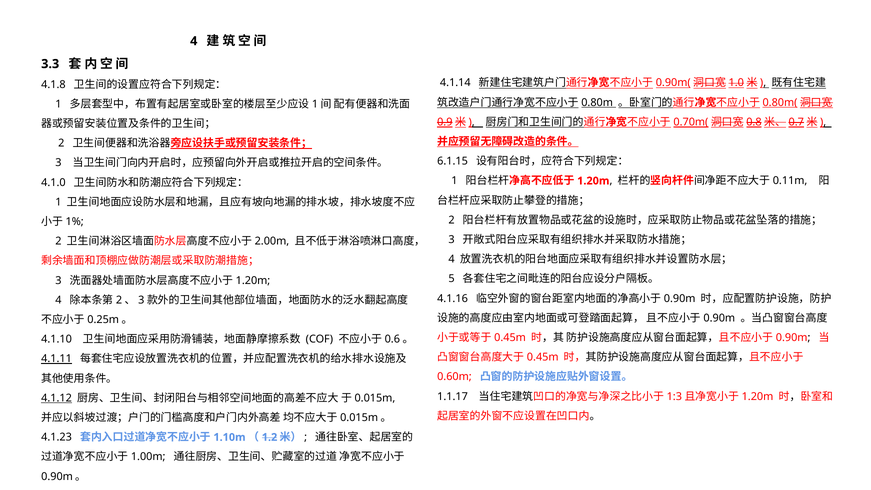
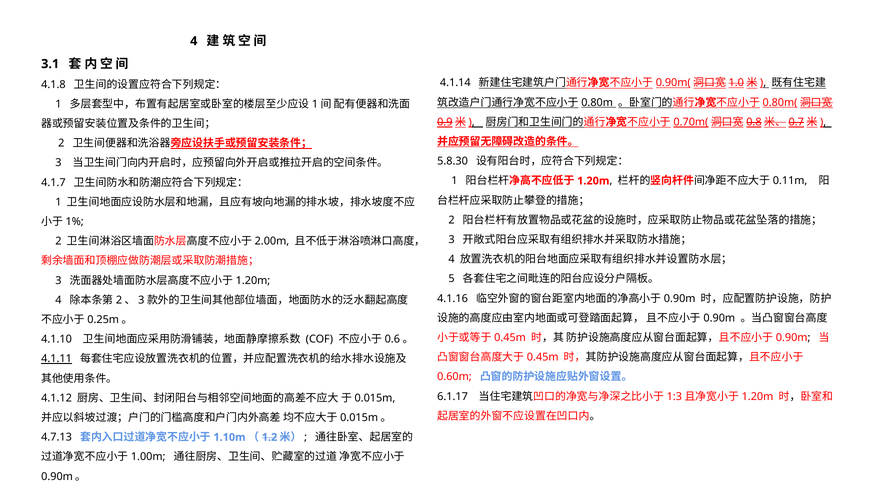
3.3: 3.3 -> 3.1
6.1.15: 6.1.15 -> 5.8.30
4.1.0: 4.1.0 -> 4.1.7
1.1.17: 1.1.17 -> 6.1.17
4.1.12 underline: present -> none
4.1.23: 4.1.23 -> 4.7.13
